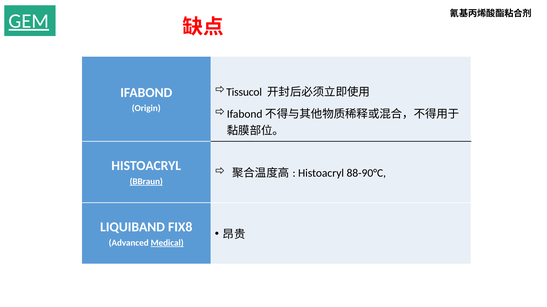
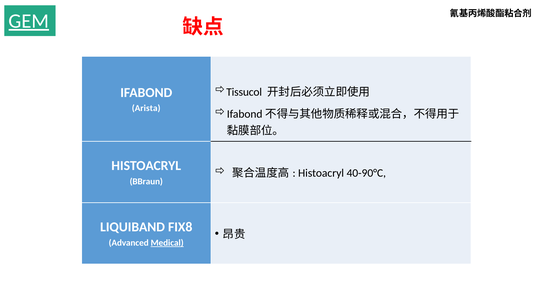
Origin: Origin -> Arista
88-90°C: 88-90°C -> 40-90°C
BBraun underline: present -> none
